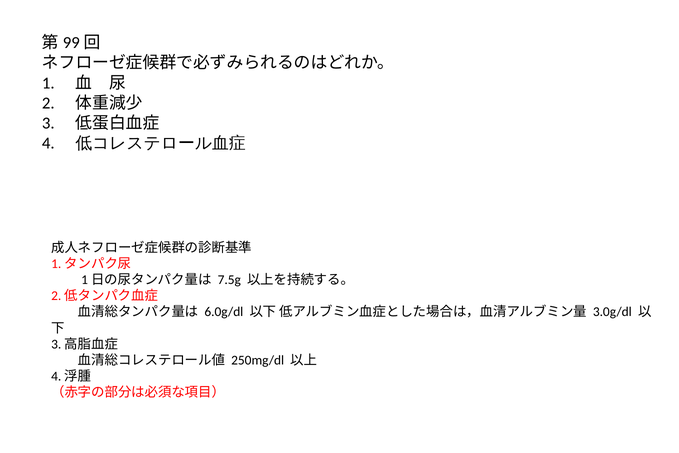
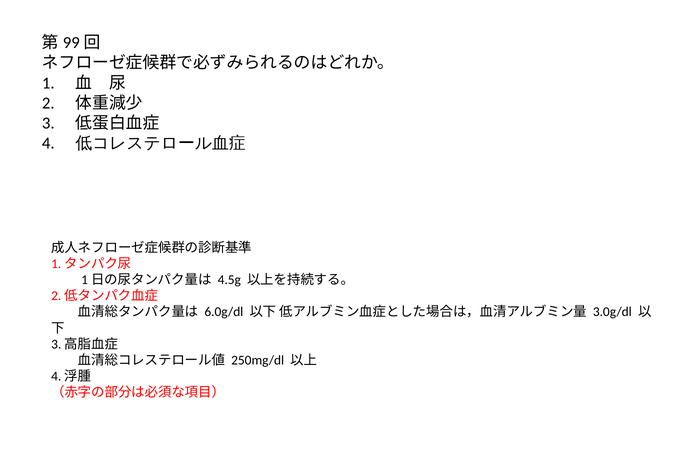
7.5g: 7.5g -> 4.5g
